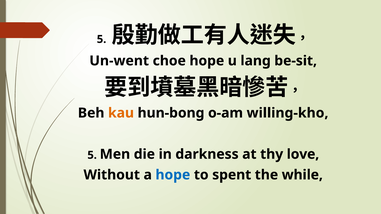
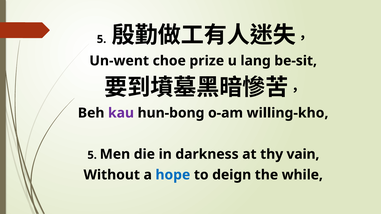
choe hope: hope -> prize
kau colour: orange -> purple
love: love -> vain
spent: spent -> deign
